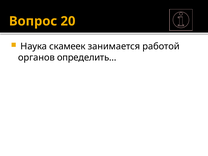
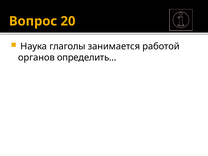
скамеек: скамеек -> глаголы
